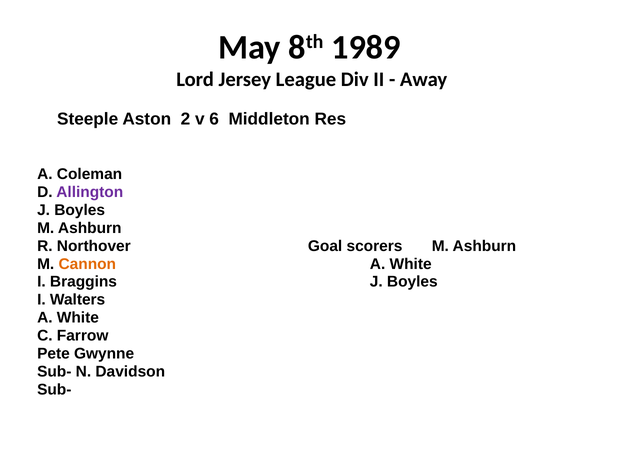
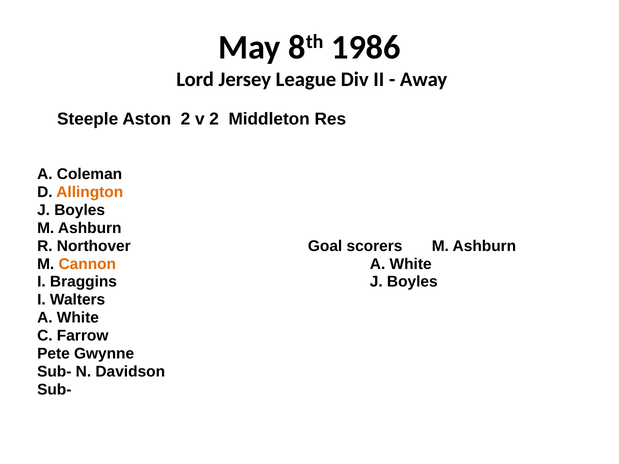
1989: 1989 -> 1986
v 6: 6 -> 2
Allington colour: purple -> orange
